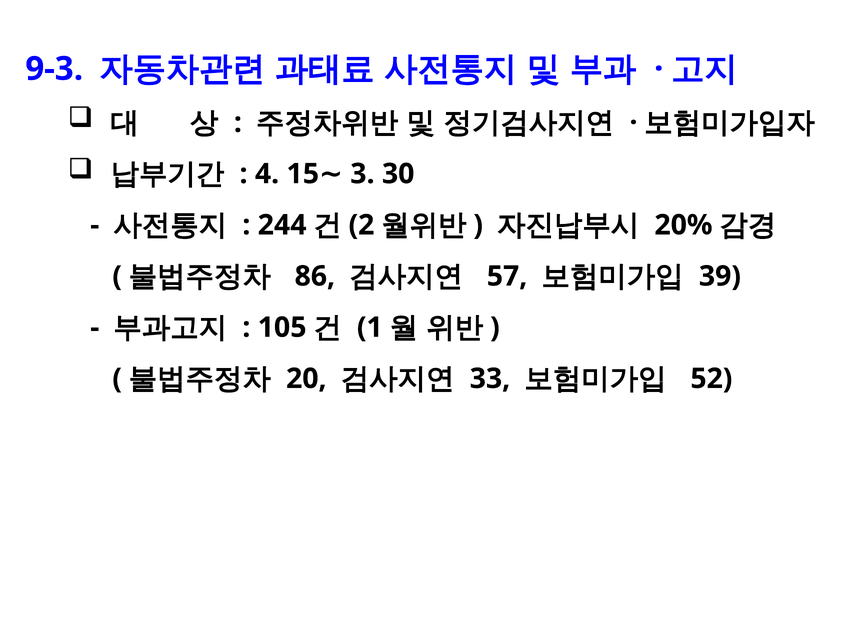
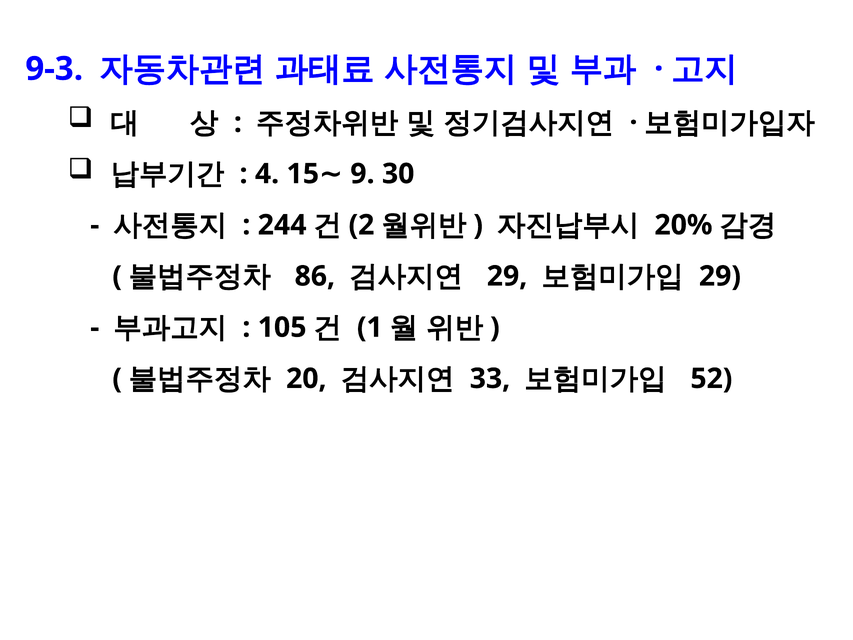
3: 3 -> 9
57 at (507, 276): 57 -> 29
39 at (720, 276): 39 -> 29
